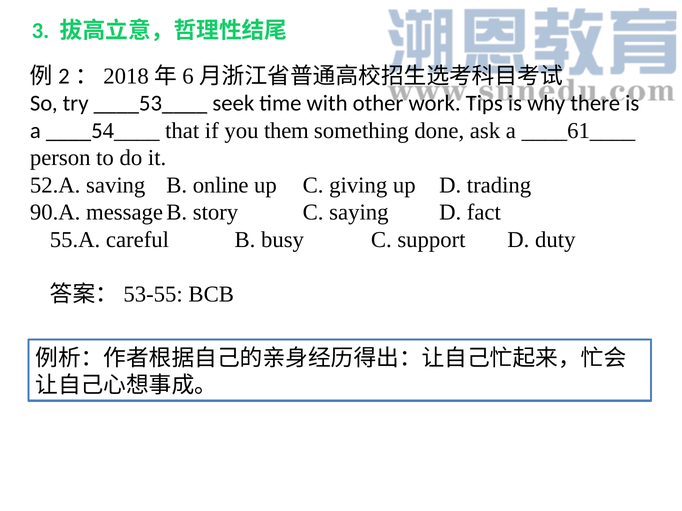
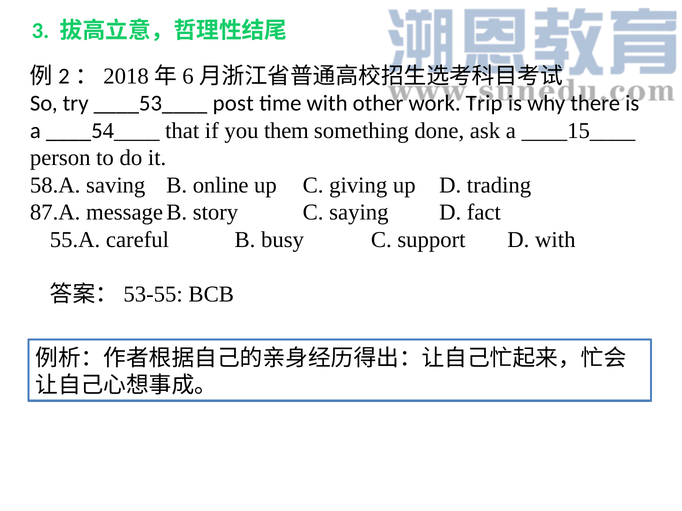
seek: seek -> post
Tips: Tips -> Trip
____61____: ____61____ -> ____15____
52.A: 52.A -> 58.A
90.A: 90.A -> 87.A
D duty: duty -> with
